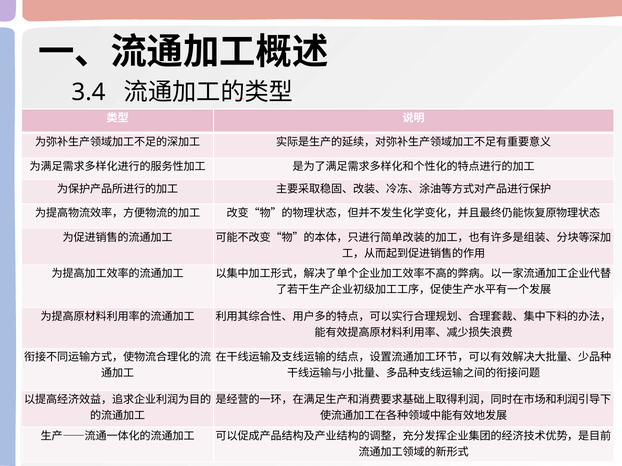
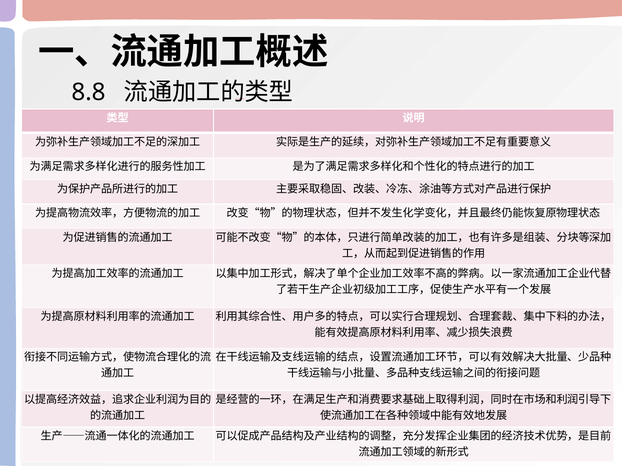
3.4: 3.4 -> 8.8
